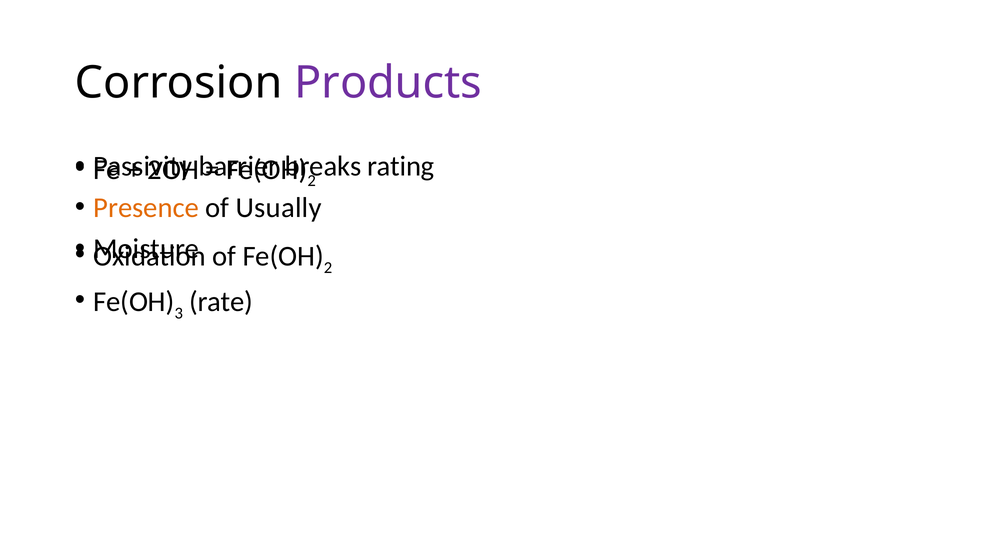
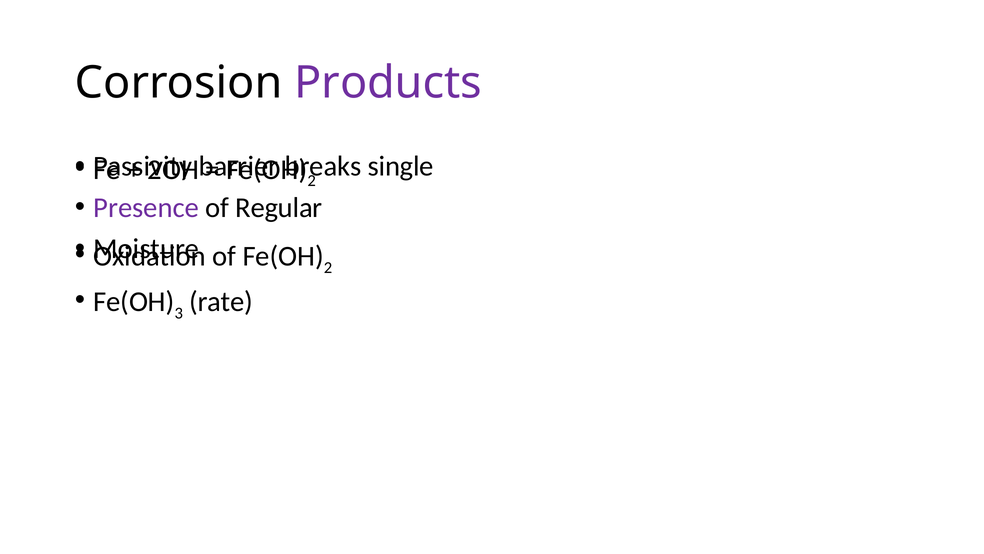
rating: rating -> single
Presence colour: orange -> purple
Usually: Usually -> Regular
